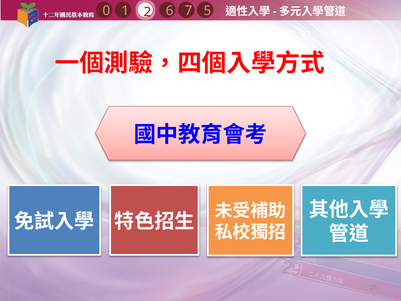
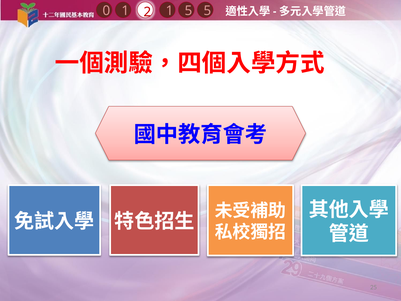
1 7: 7 -> 5
2 6: 6 -> 1
